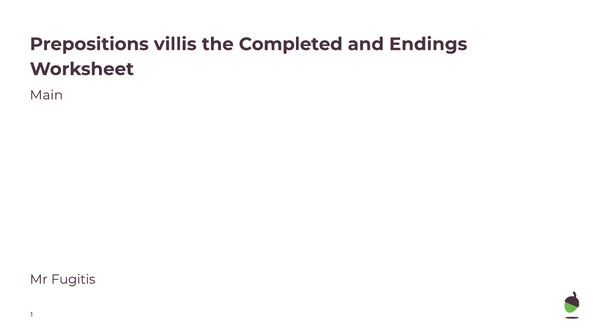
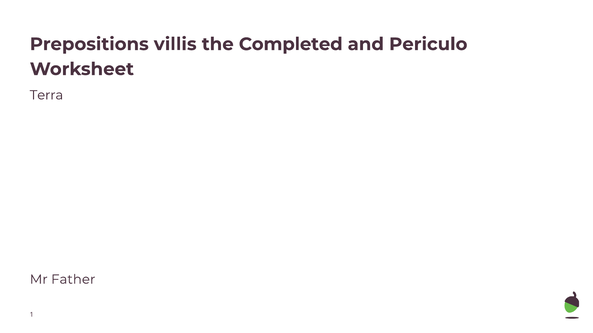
Endings: Endings -> Periculo
Main: Main -> Terra
Fugitis: Fugitis -> Father
